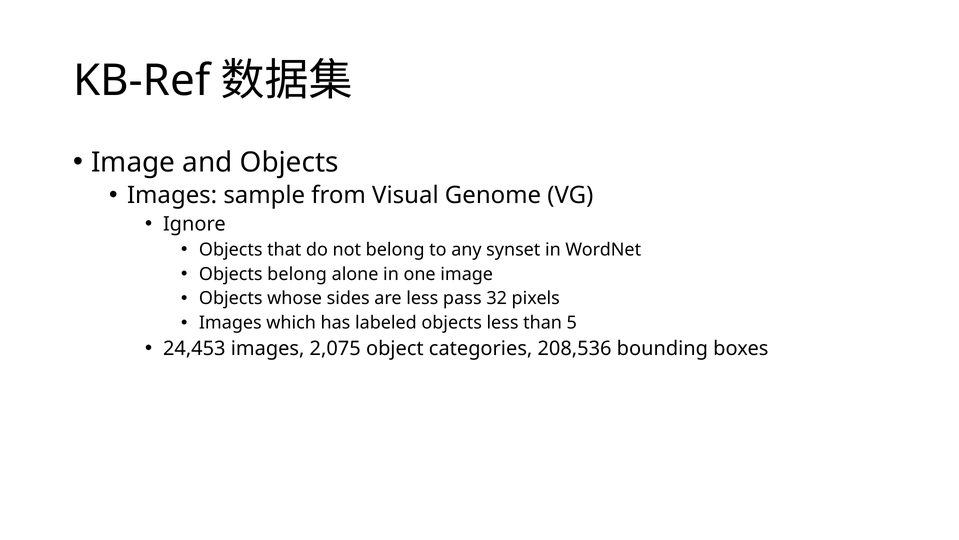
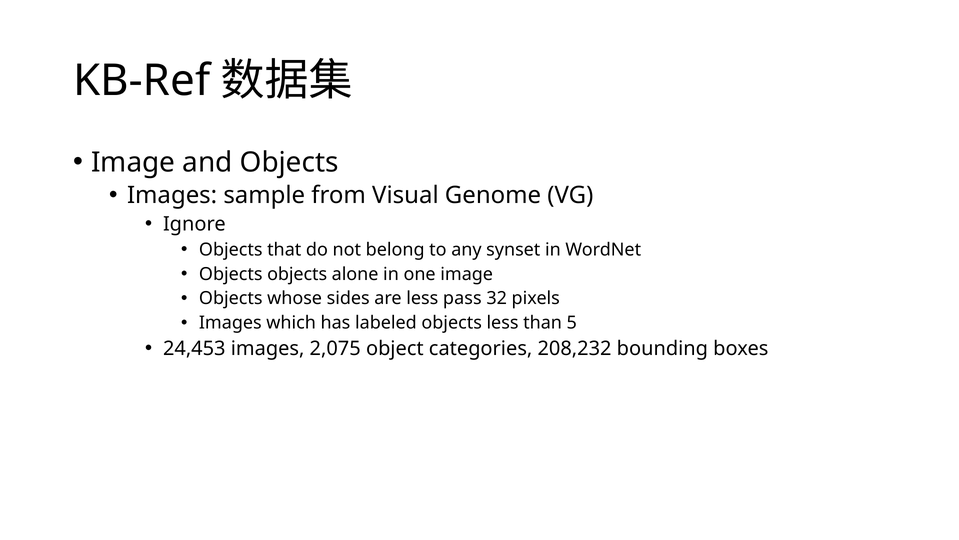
Objects belong: belong -> objects
208,536: 208,536 -> 208,232
